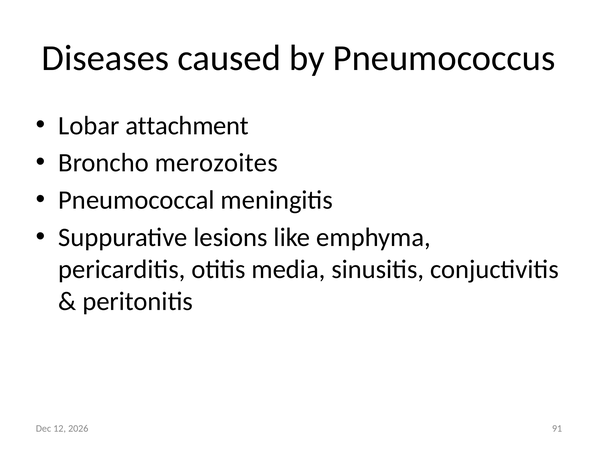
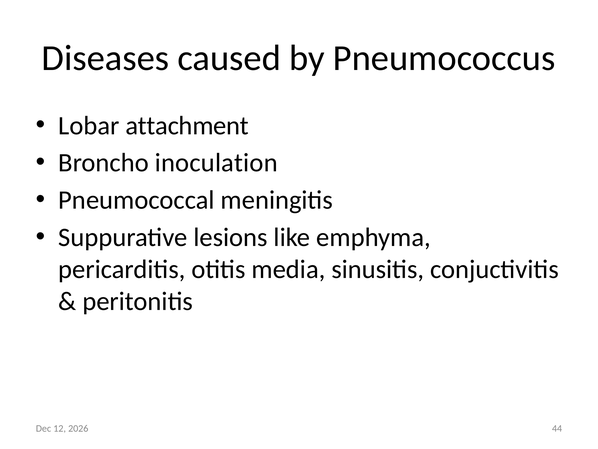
merozoites: merozoites -> inoculation
91: 91 -> 44
